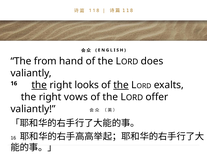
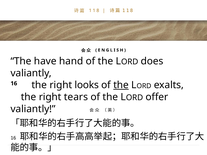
from: from -> have
the at (39, 85) underline: present -> none
vows: vows -> tears
